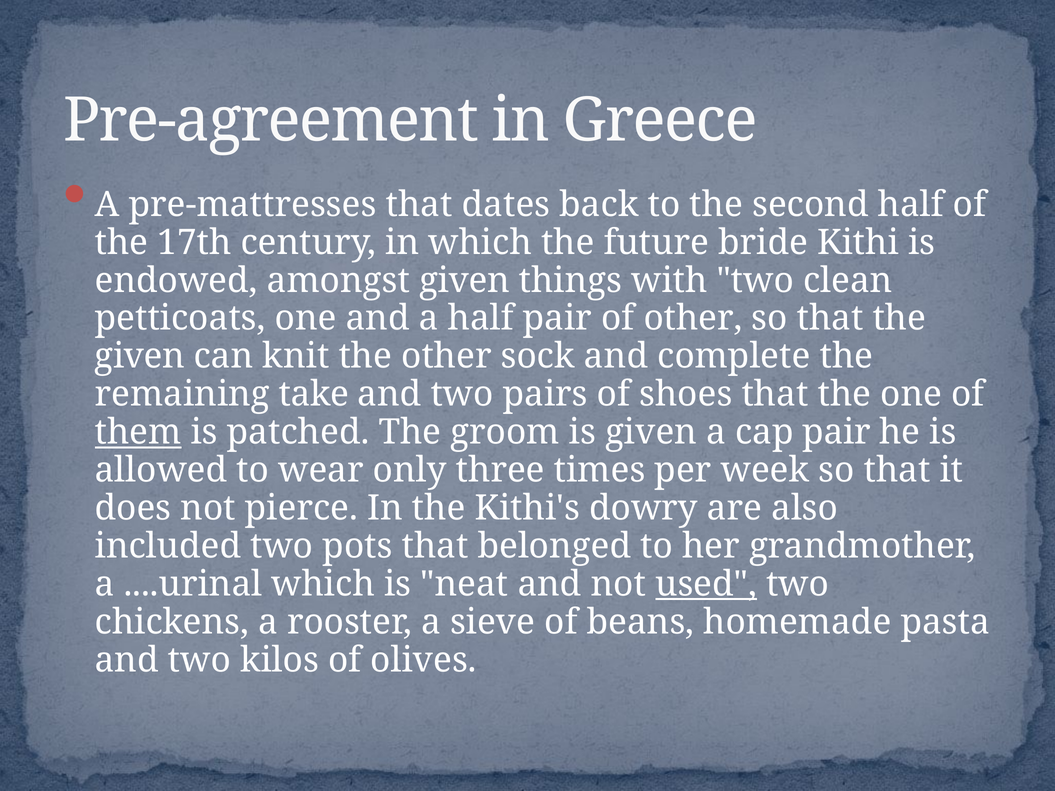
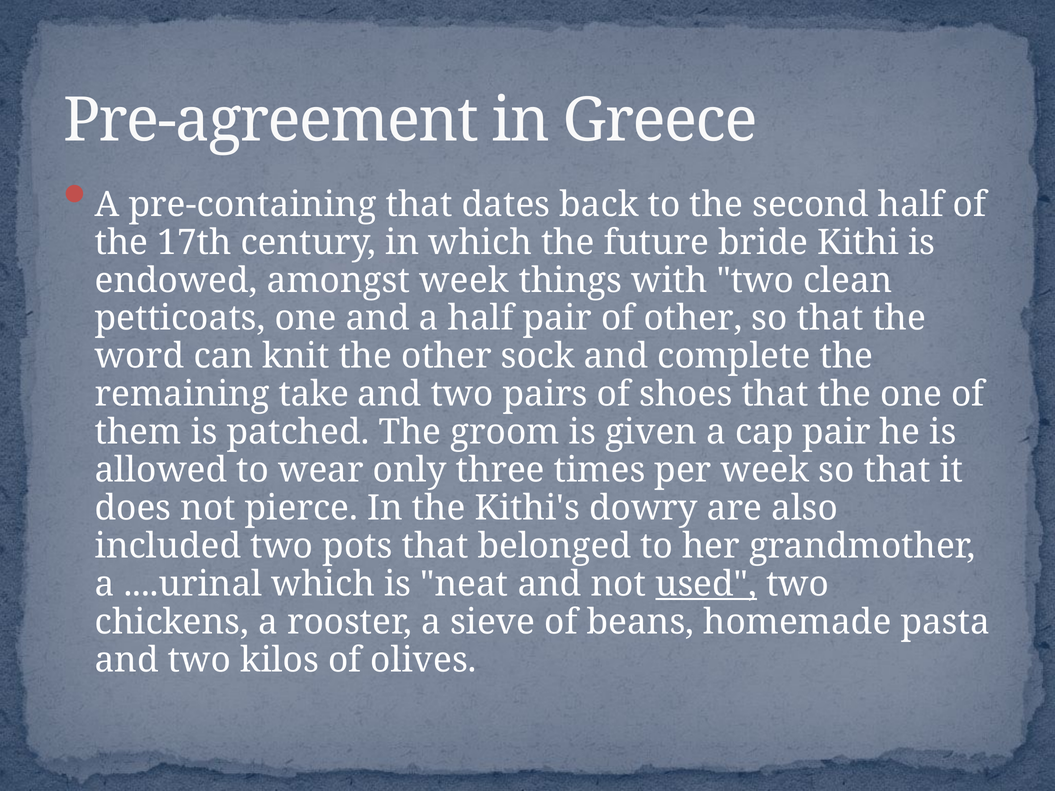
pre-mattresses: pre-mattresses -> pre-containing
amongst given: given -> week
given at (140, 356): given -> word
them underline: present -> none
